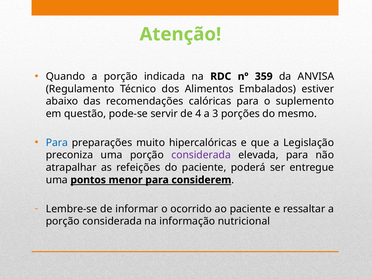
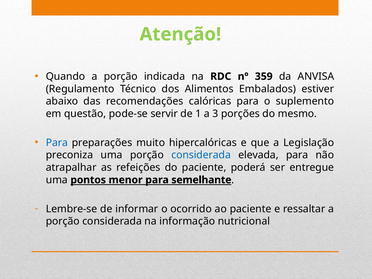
4: 4 -> 1
considerada at (201, 155) colour: purple -> blue
considerem: considerem -> semelhante
